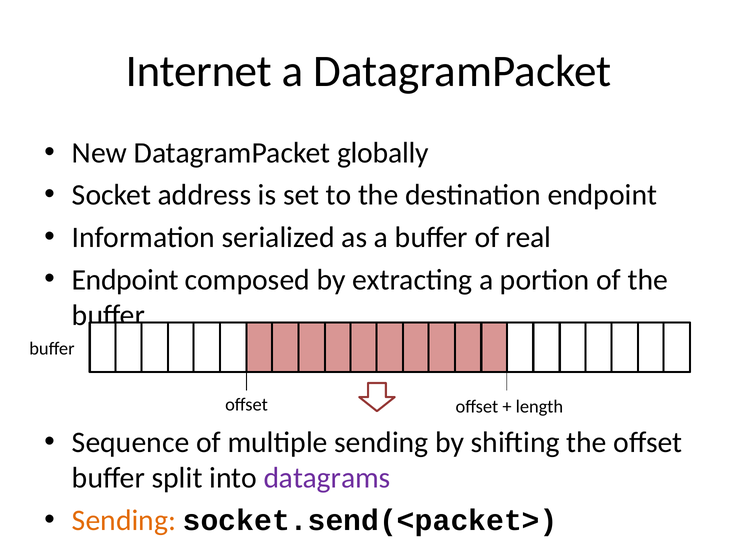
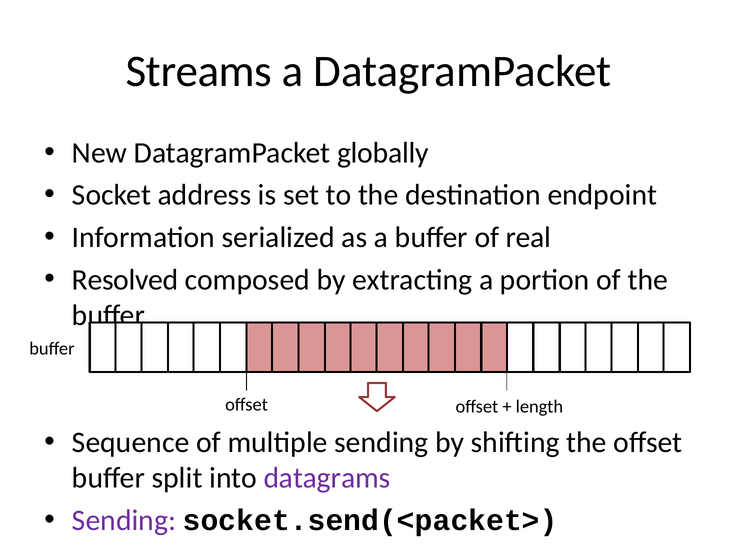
Internet: Internet -> Streams
Endpoint at (125, 279): Endpoint -> Resolved
Sending at (124, 520) colour: orange -> purple
